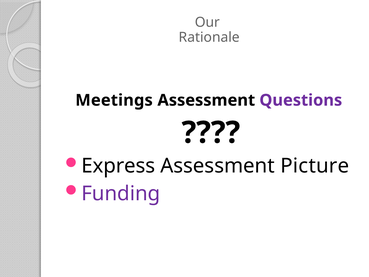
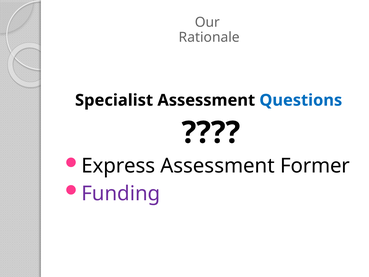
Meetings: Meetings -> Specialist
Questions colour: purple -> blue
Picture: Picture -> Former
